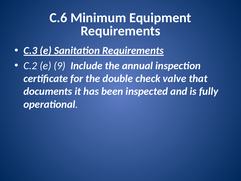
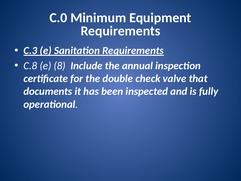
C.6: C.6 -> C.0
C.2: C.2 -> C.8
9: 9 -> 8
